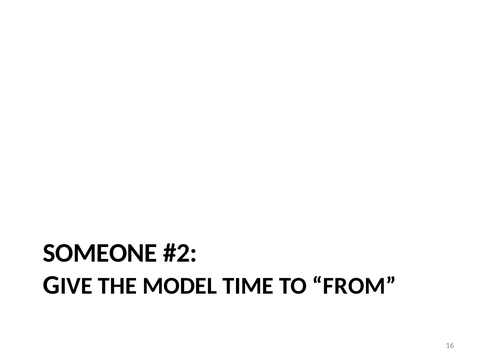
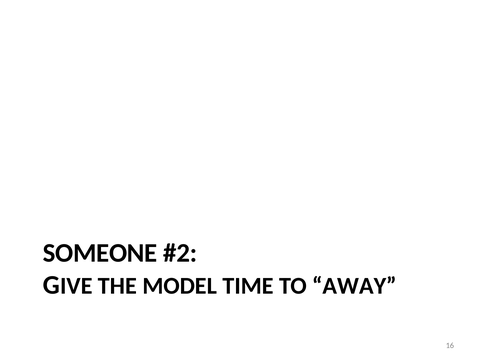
FROM: FROM -> AWAY
